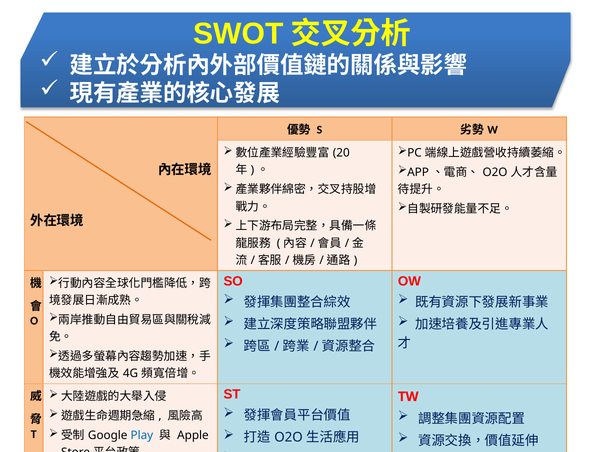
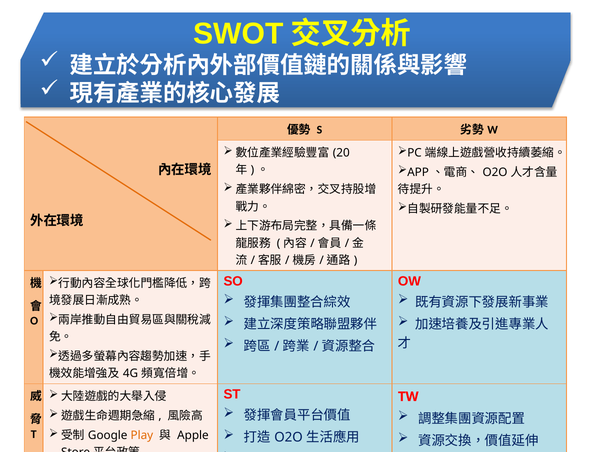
Play colour: blue -> orange
